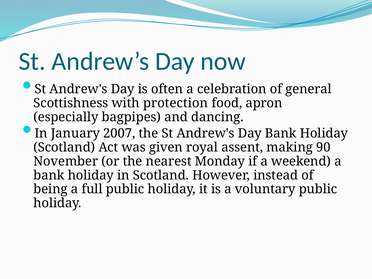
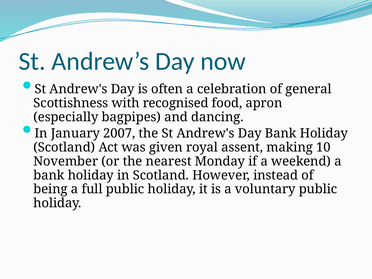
protection: protection -> recognised
90: 90 -> 10
